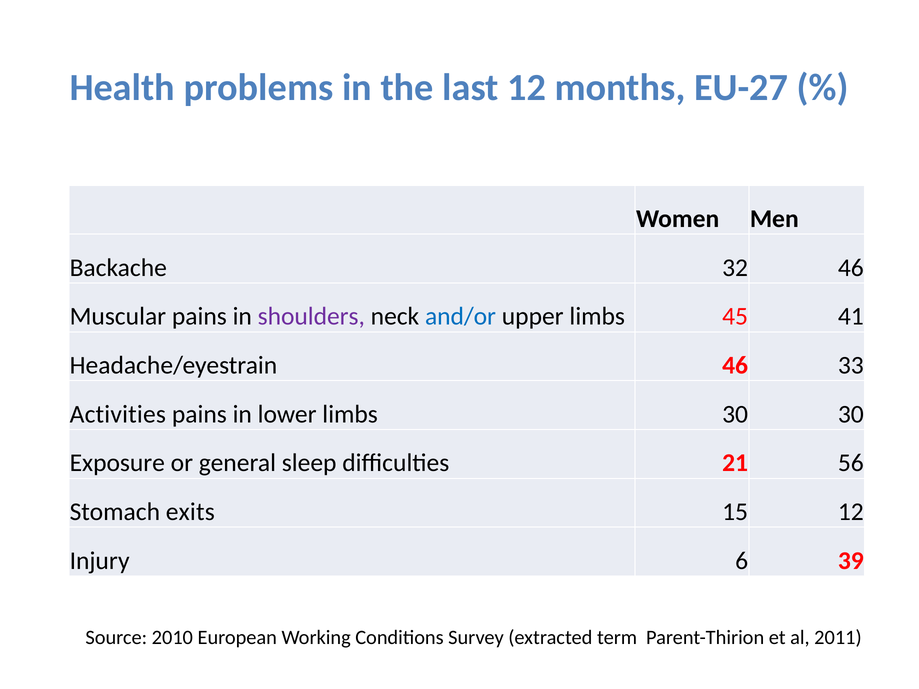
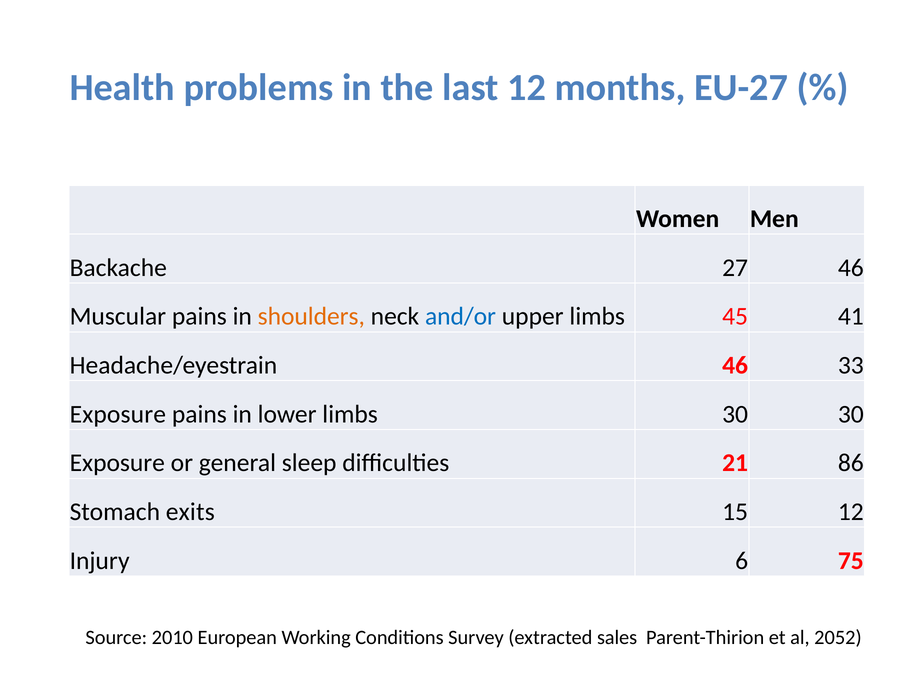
32: 32 -> 27
shoulders colour: purple -> orange
Activities at (118, 414): Activities -> Exposure
56: 56 -> 86
39: 39 -> 75
term: term -> sales
2011: 2011 -> 2052
